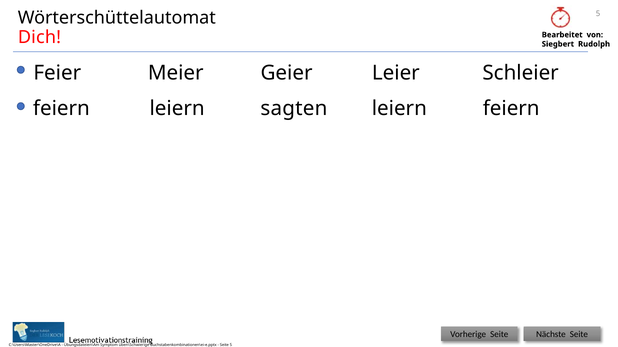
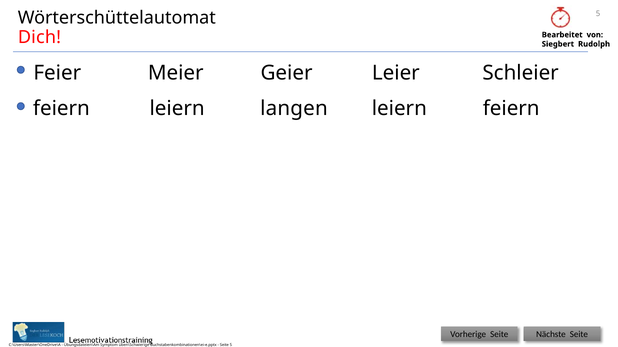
sagten: sagten -> langen
